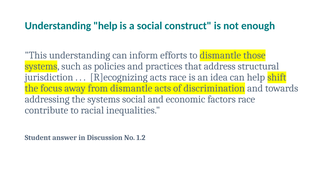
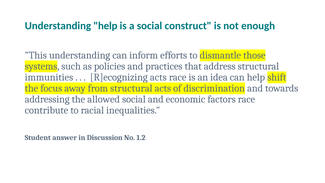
jurisdiction: jurisdiction -> immunities
from dismantle: dismantle -> structural
the systems: systems -> allowed
